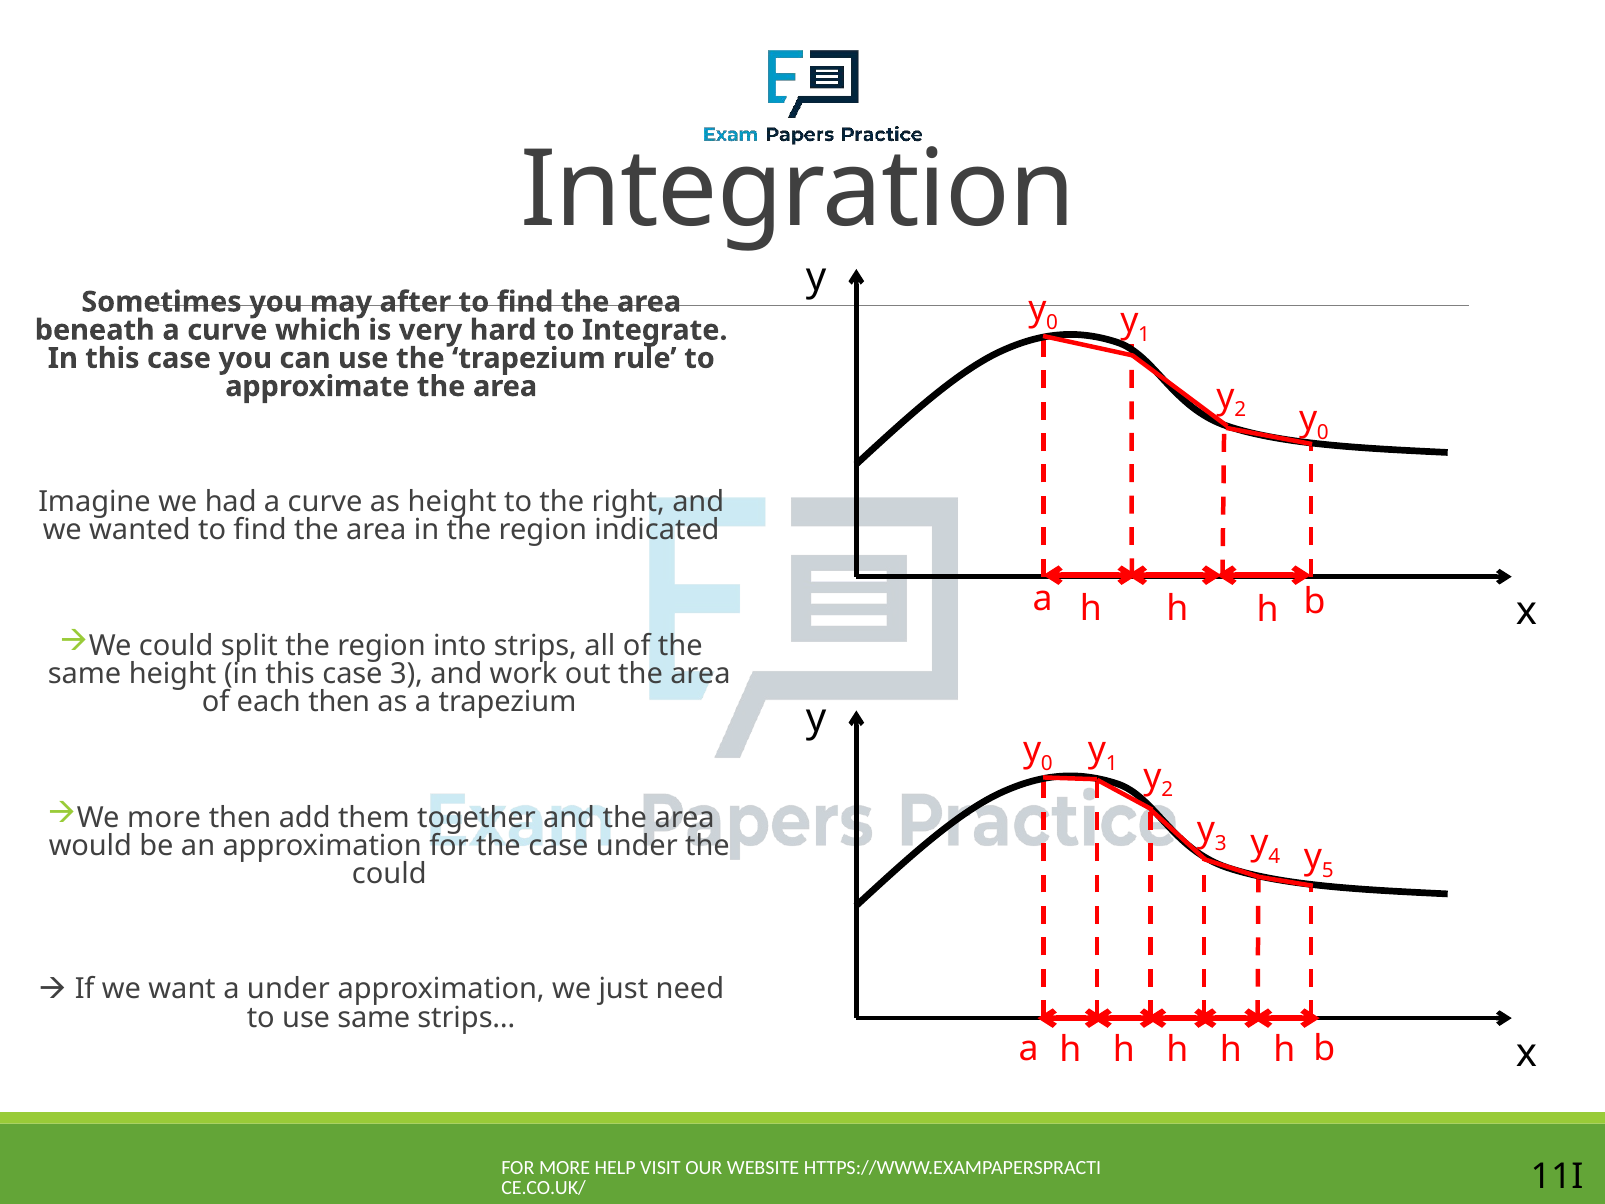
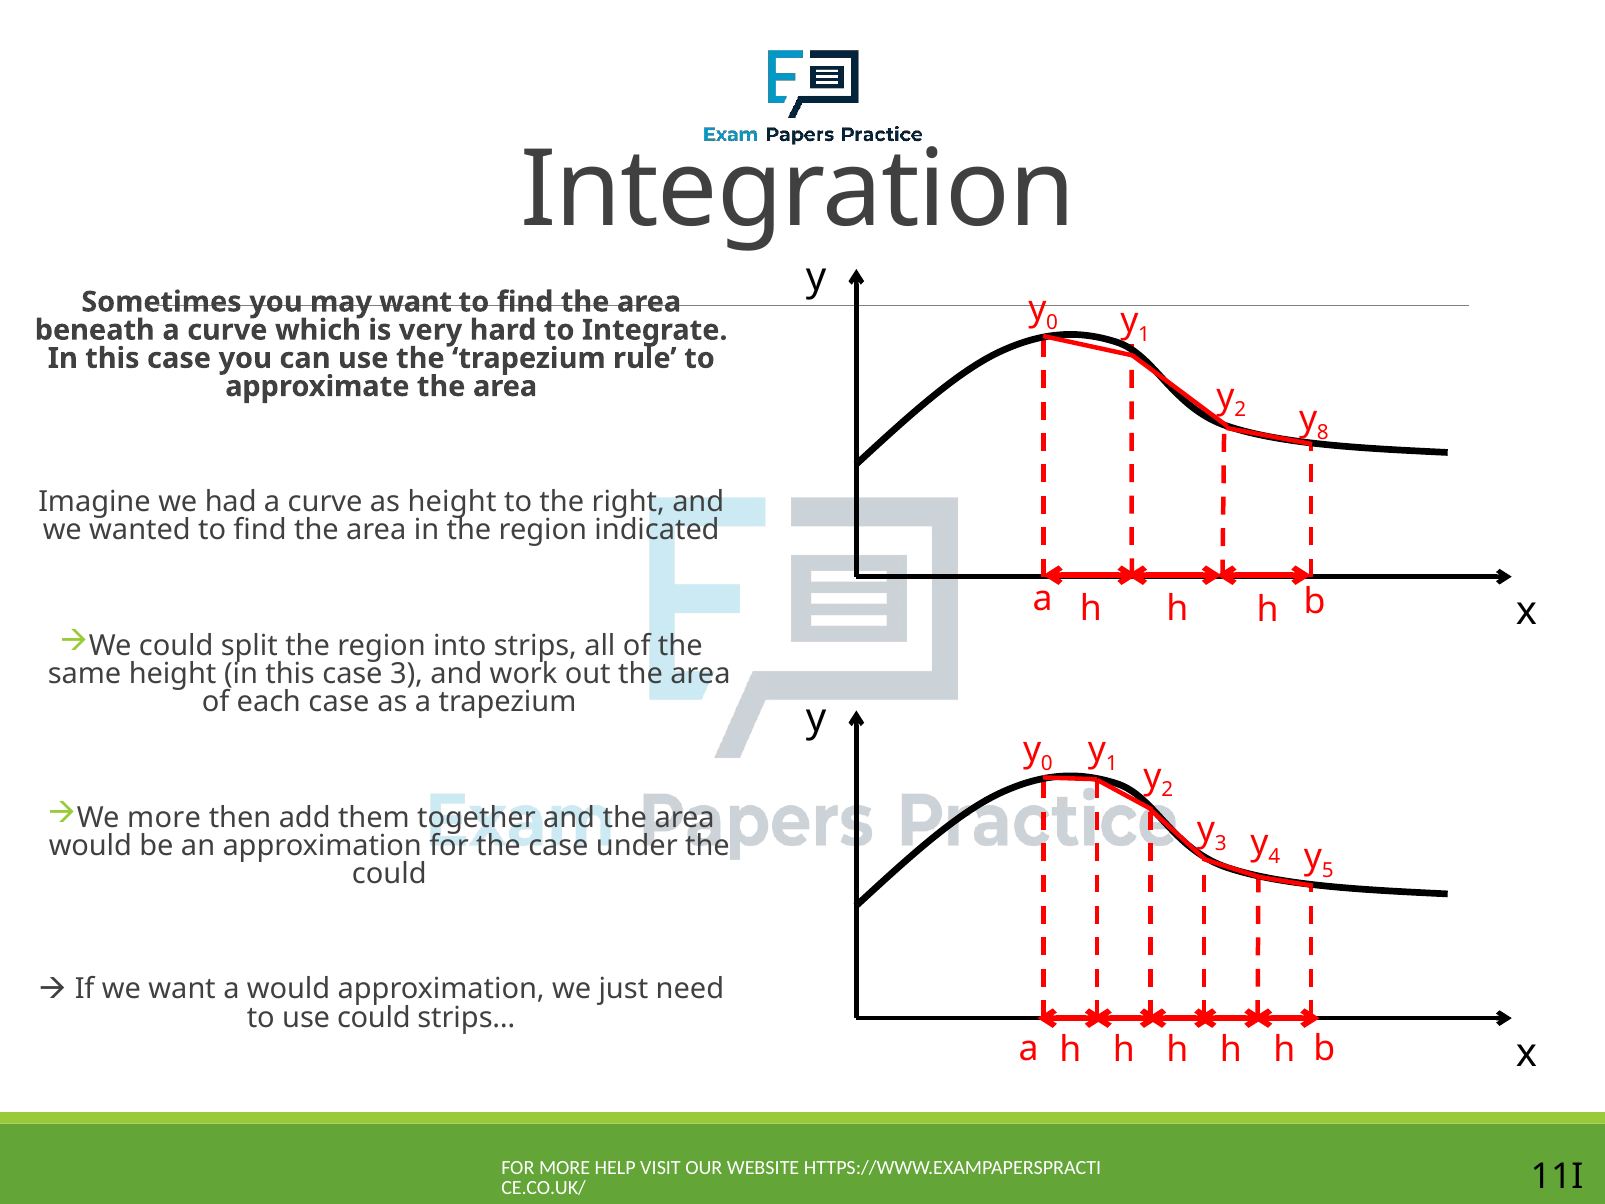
may after: after -> want
0 at (1323, 432): 0 -> 8
each then: then -> case
a under: under -> would
use same: same -> could
